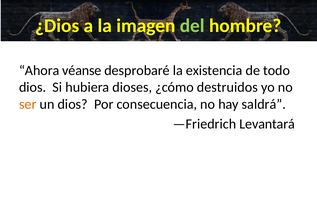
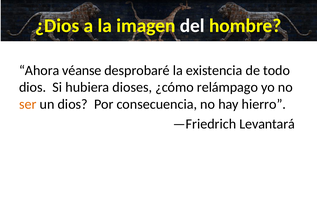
del colour: light green -> white
destruidos: destruidos -> relámpago
saldrá: saldrá -> hierro
